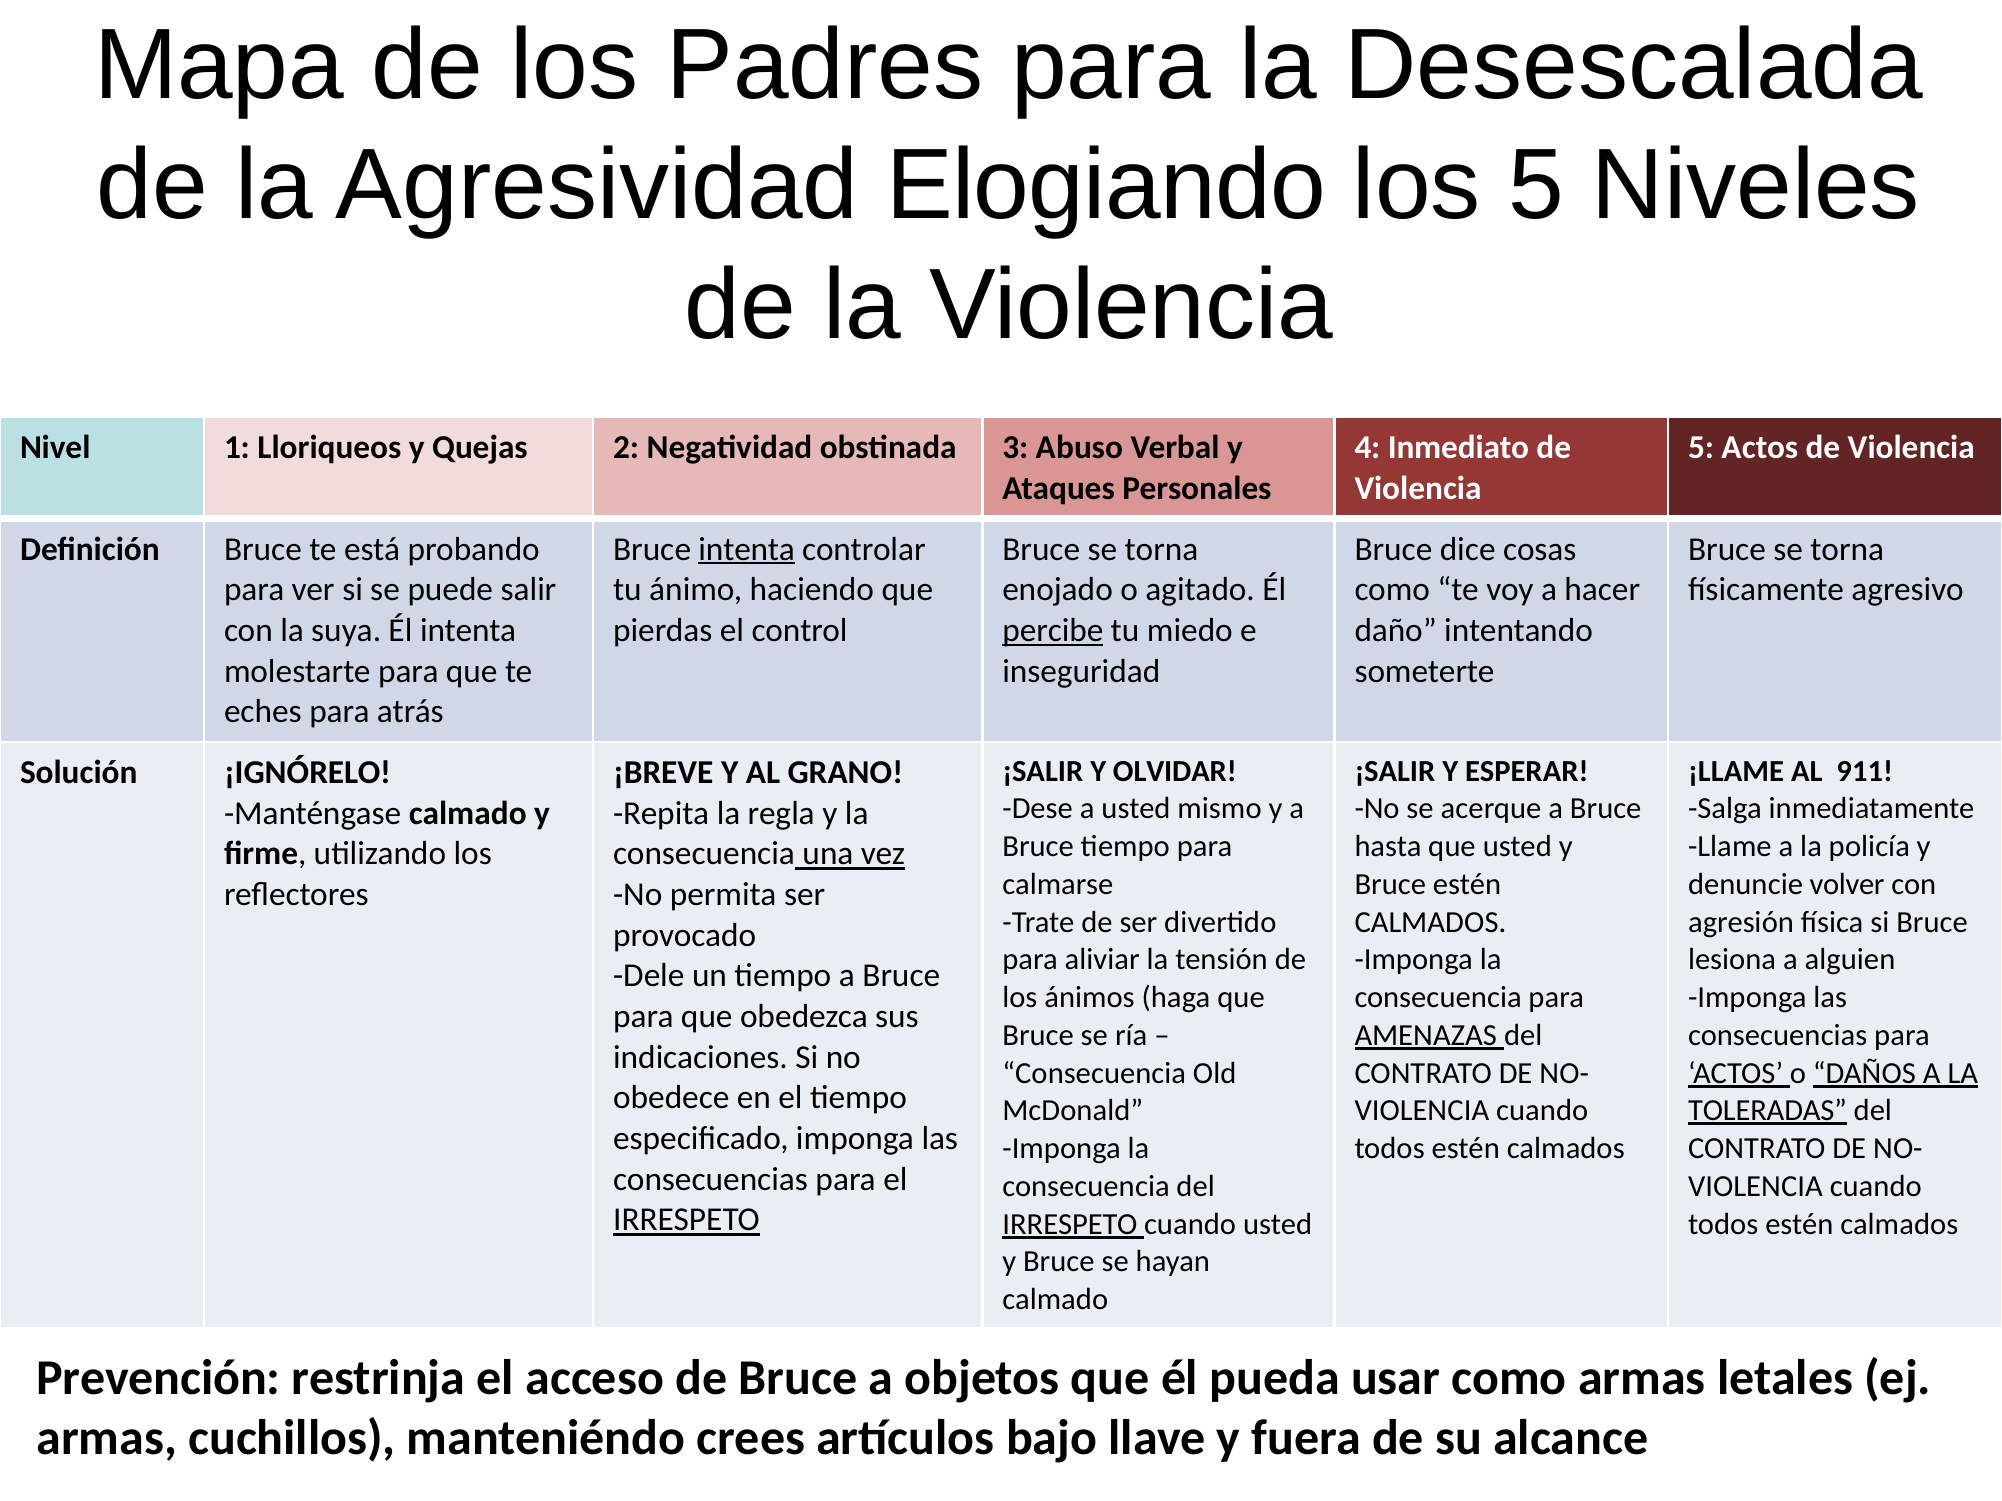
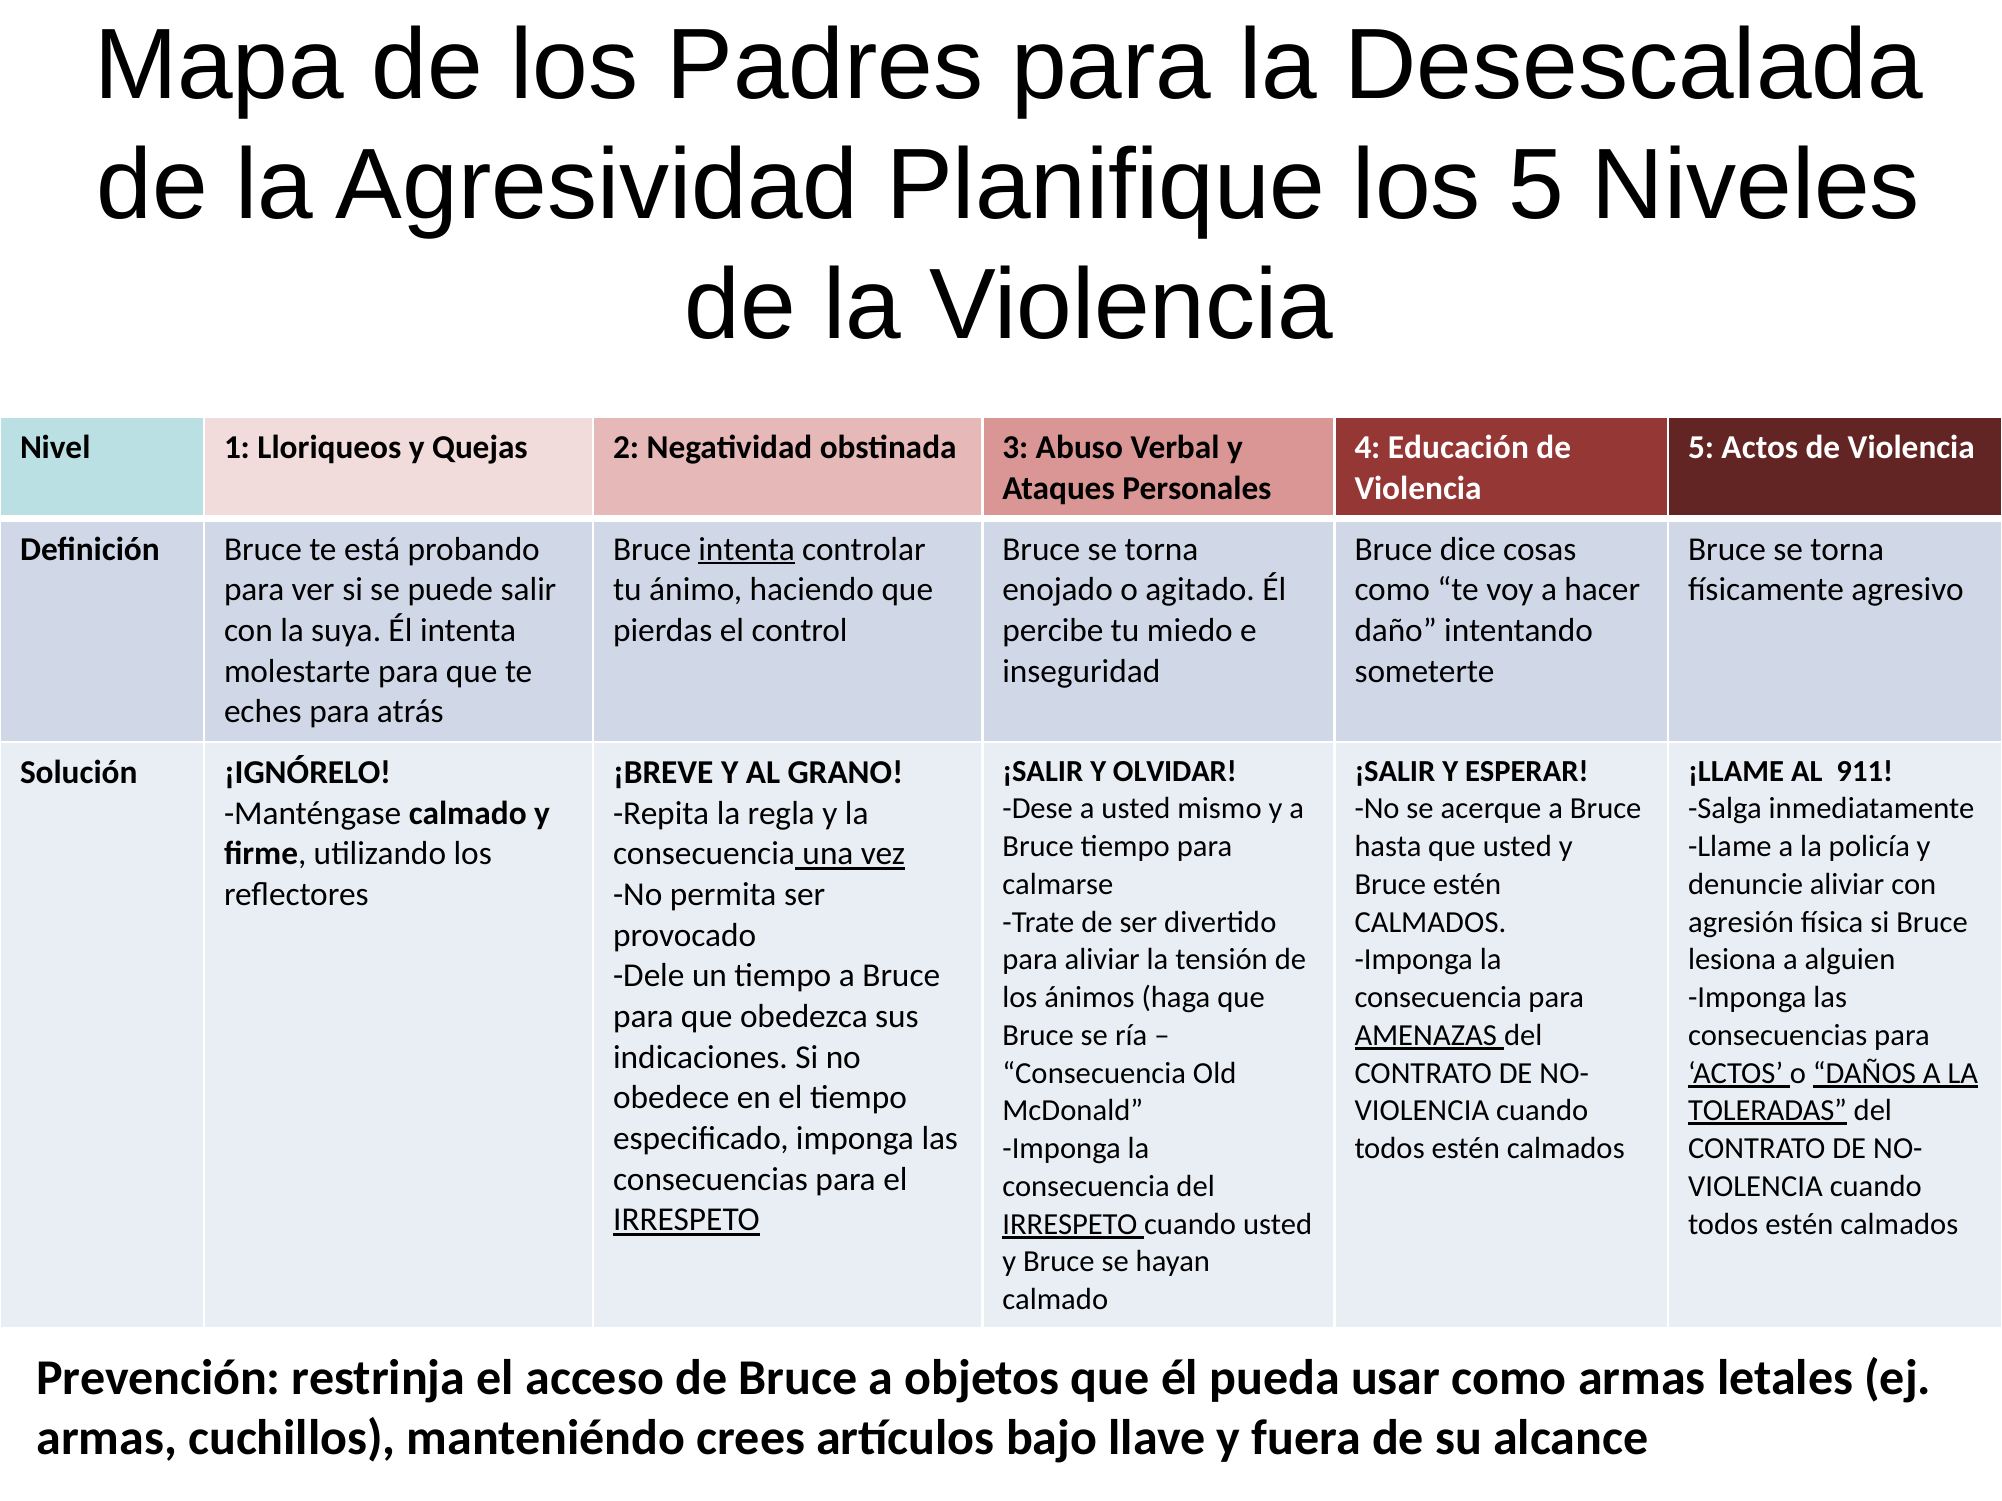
Elogiando: Elogiando -> Planifique
Inmediato: Inmediato -> Educación
percibe underline: present -> none
denuncie volver: volver -> aliviar
